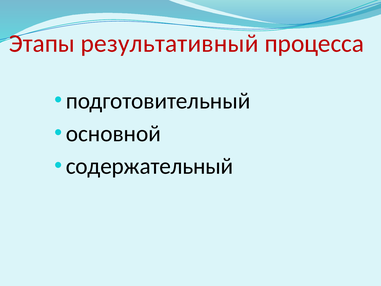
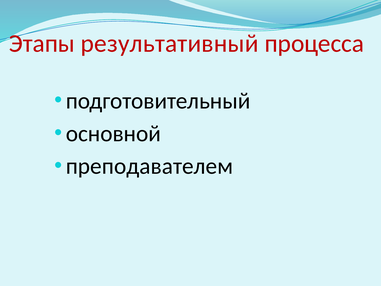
содержательный: содержательный -> преподавателем
